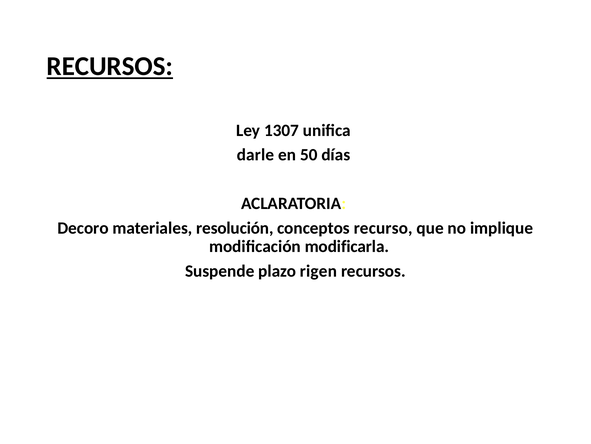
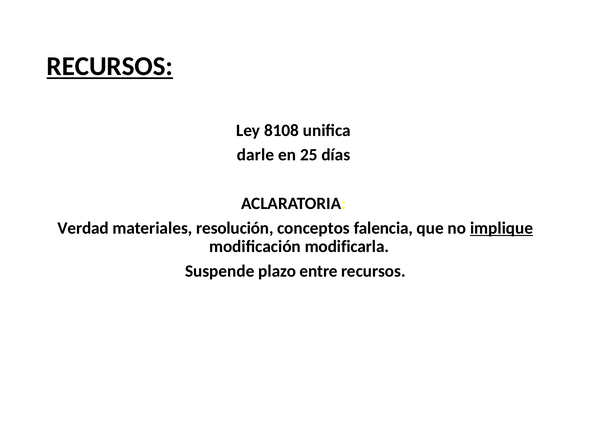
1307: 1307 -> 8108
50: 50 -> 25
Decoro: Decoro -> Verdad
recurso: recurso -> falencia
implique underline: none -> present
rigen: rigen -> entre
